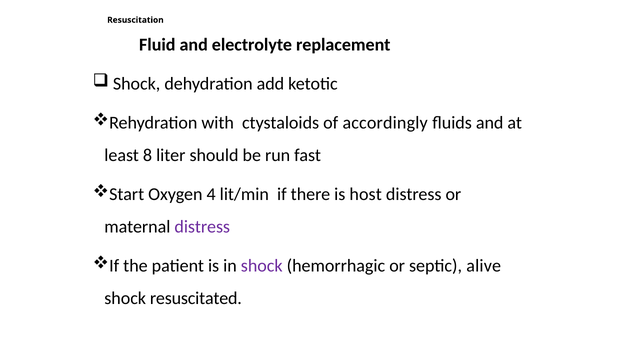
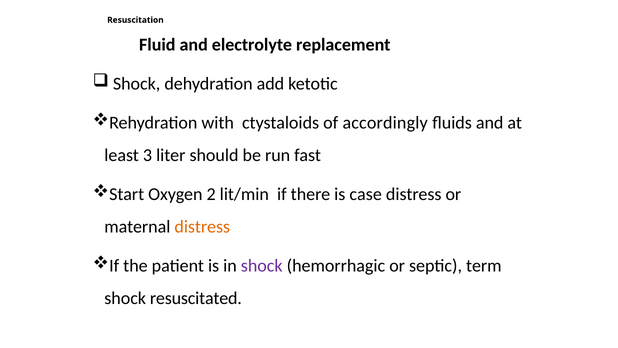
8: 8 -> 3
4: 4 -> 2
host: host -> case
distress at (202, 226) colour: purple -> orange
alive: alive -> term
